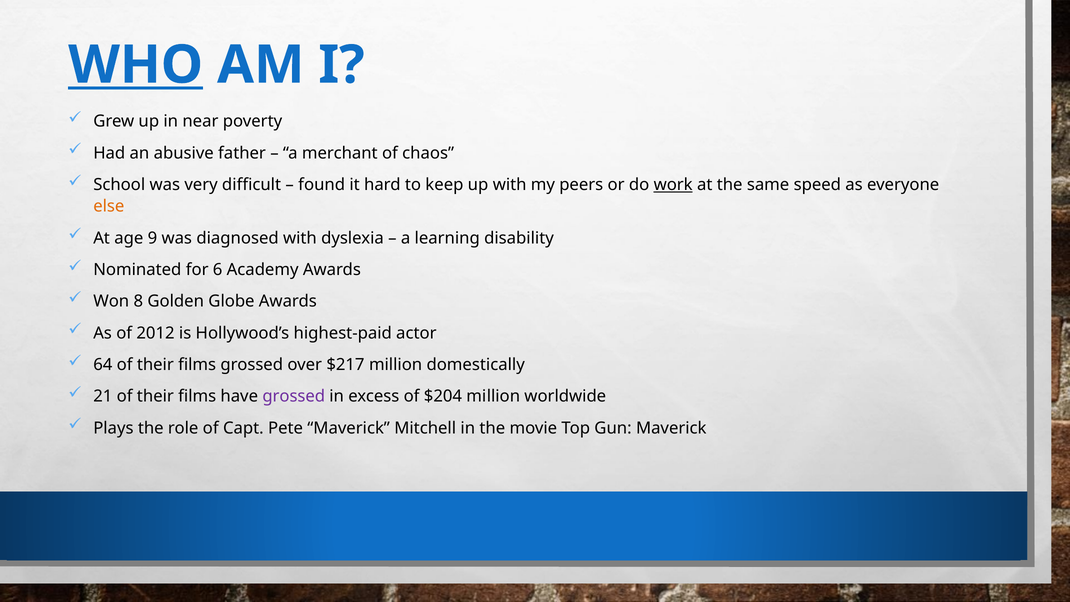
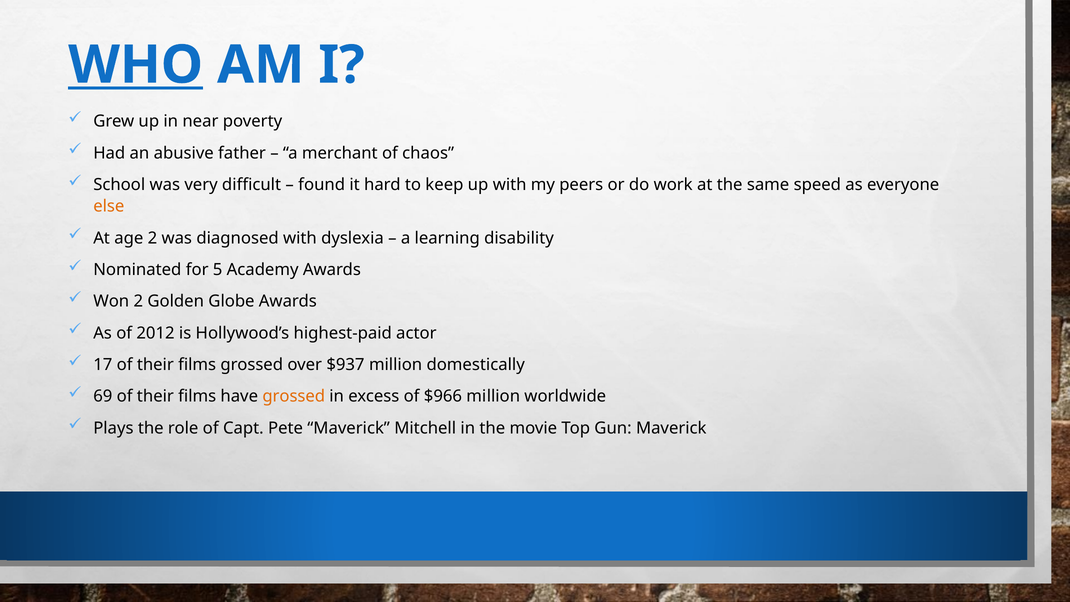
work underline: present -> none
age 9: 9 -> 2
6: 6 -> 5
Won 8: 8 -> 2
64: 64 -> 17
$217: $217 -> $937
21: 21 -> 69
grossed at (294, 396) colour: purple -> orange
$204: $204 -> $966
